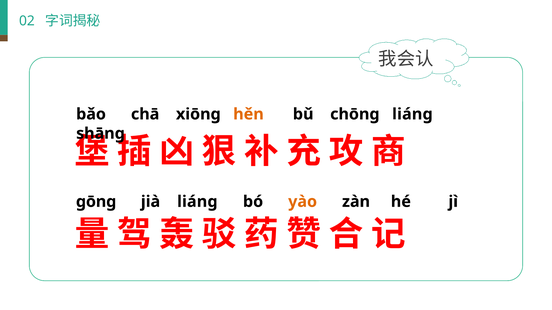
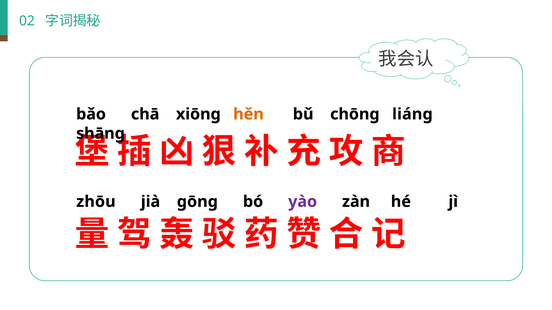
ɡōnɡ: ɡōnɡ -> zhōu
jià liánɡ: liánɡ -> ɡōnɡ
yào colour: orange -> purple
